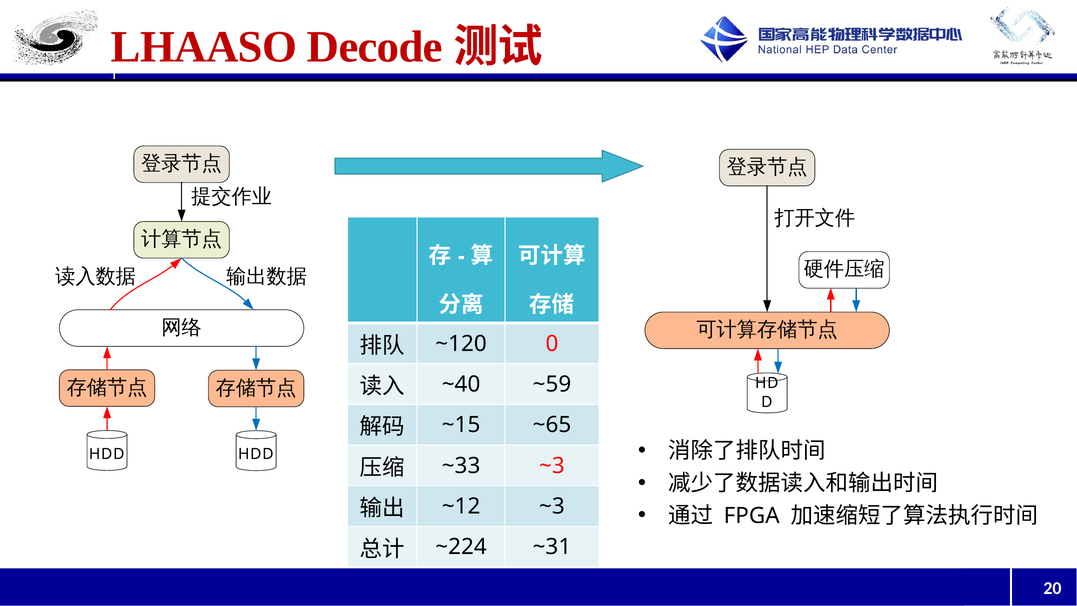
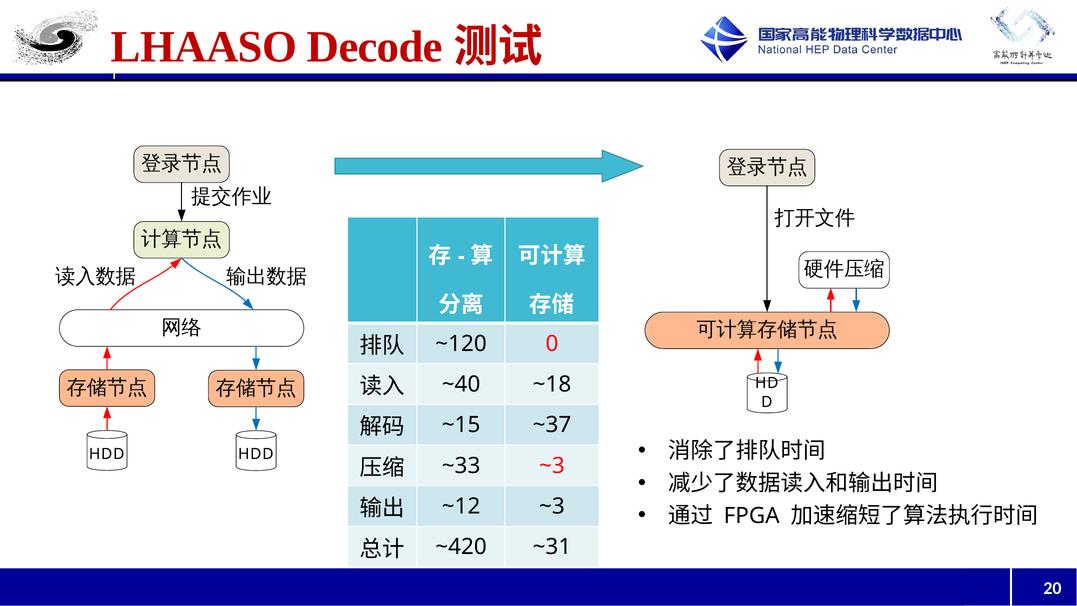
~59: ~59 -> ~18
~65: ~65 -> ~37
~224: ~224 -> ~420
